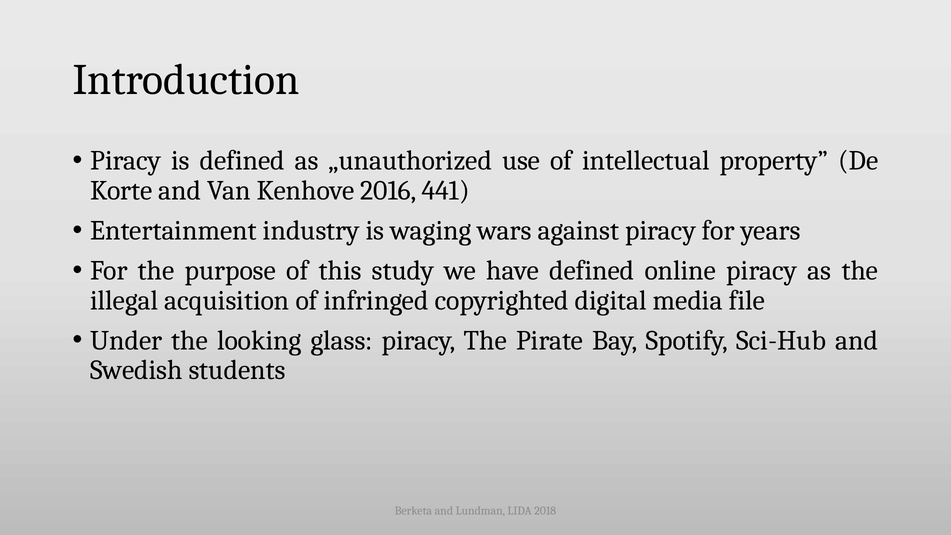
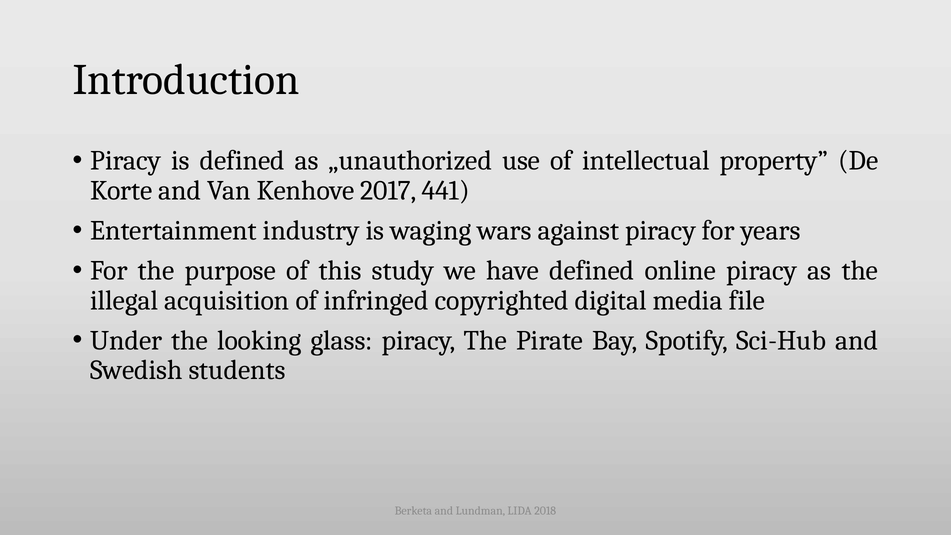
2016: 2016 -> 2017
